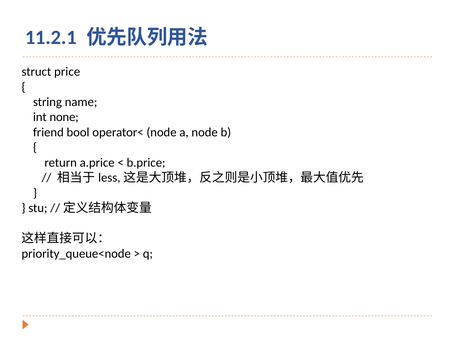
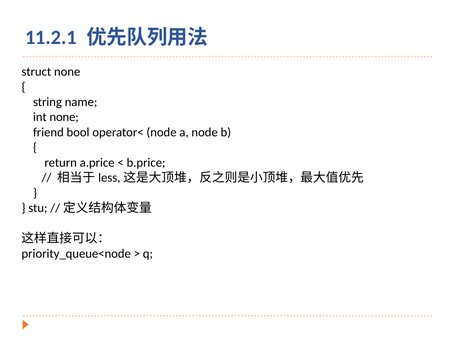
struct price: price -> none
